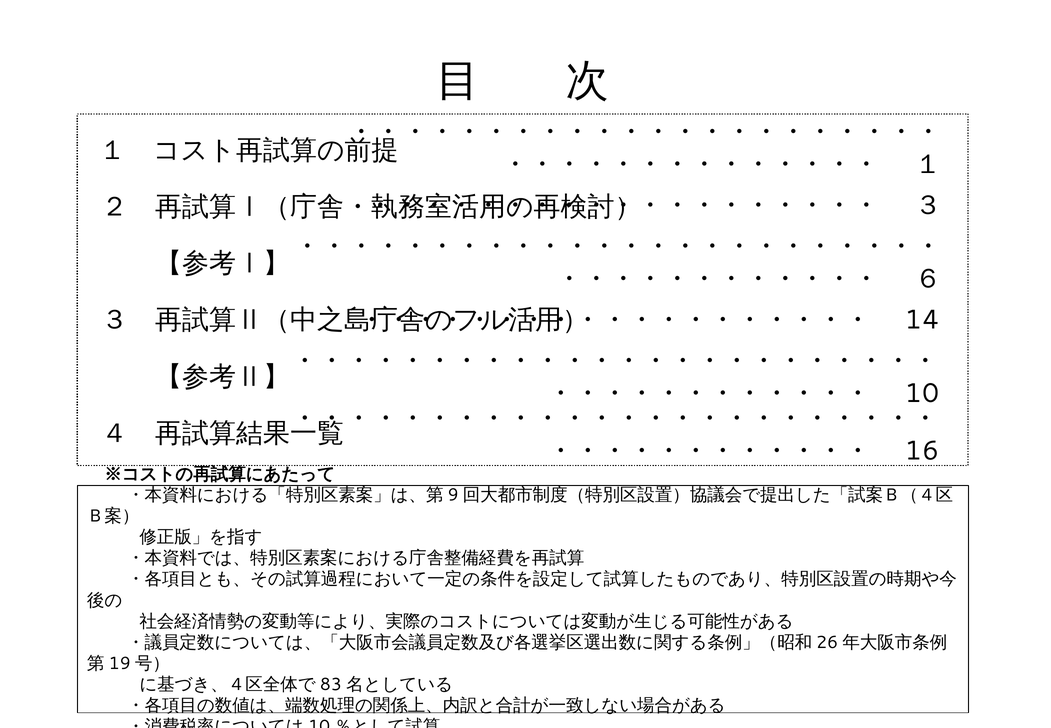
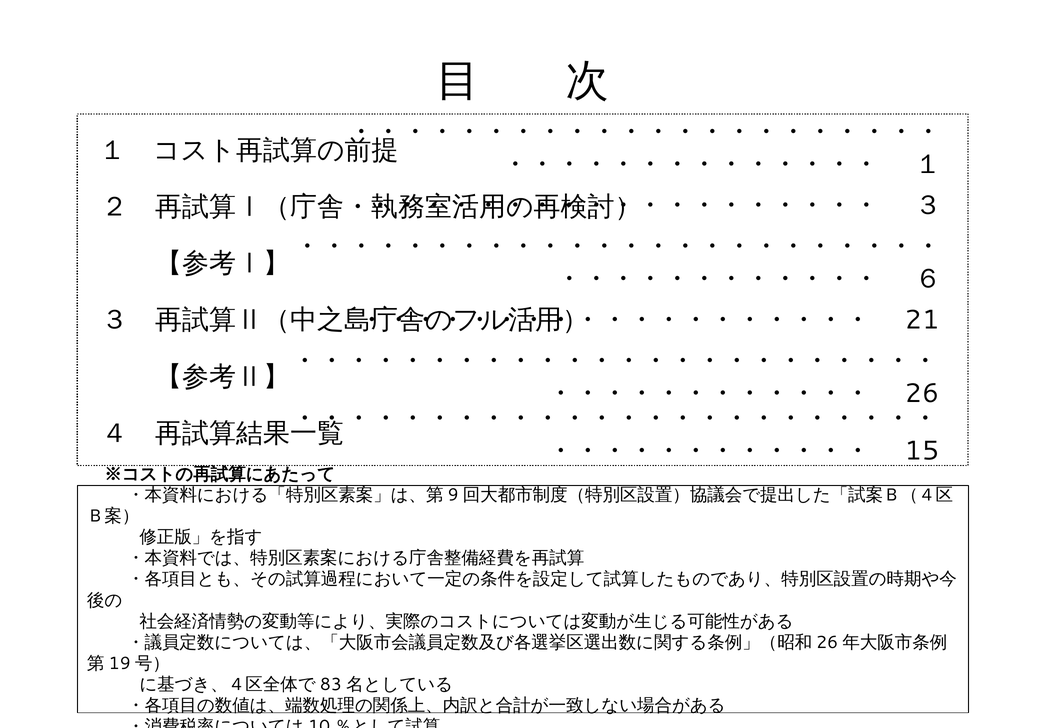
14: 14 -> 21
10: 10 -> 26
16: 16 -> 15
